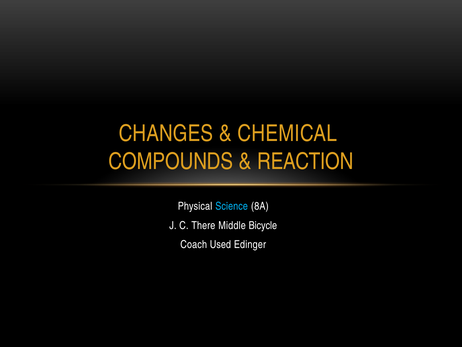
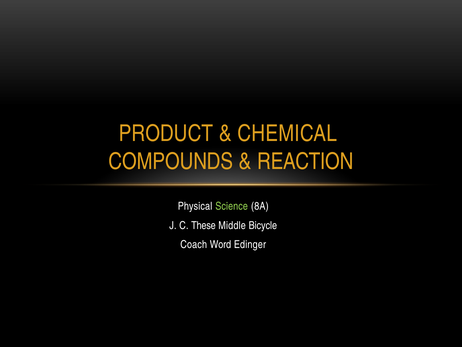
CHANGES: CHANGES -> PRODUCT
Science colour: light blue -> light green
There: There -> These
Used: Used -> Word
